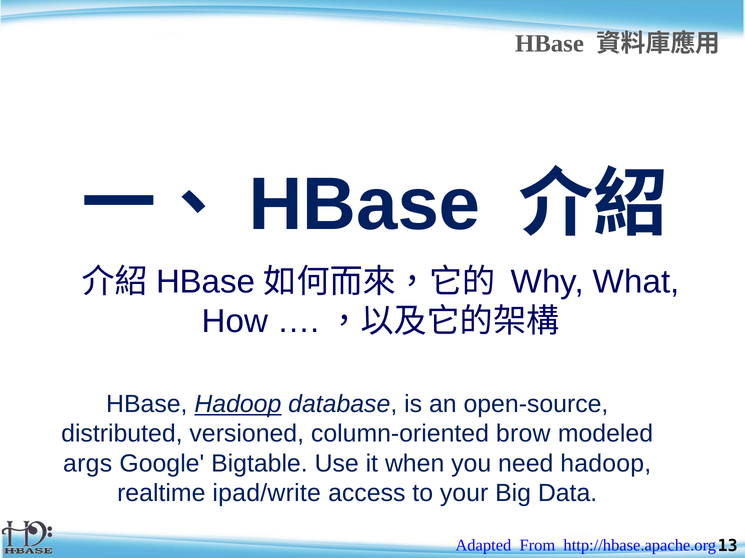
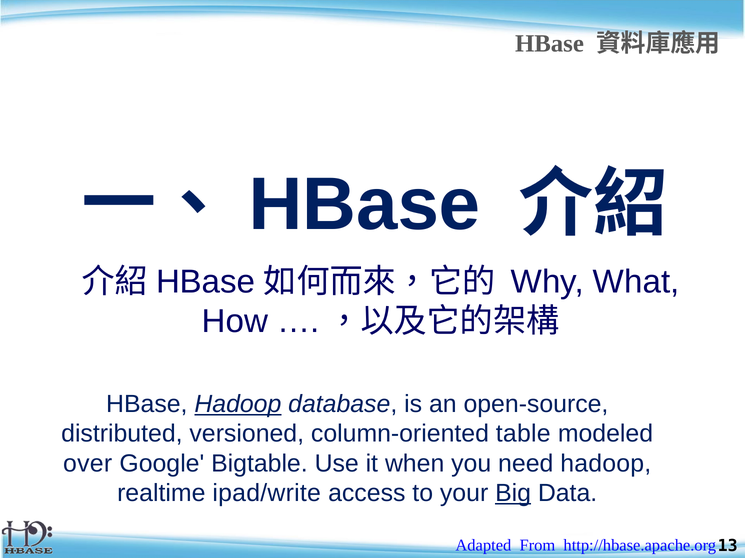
brow: brow -> table
args: args -> over
Big underline: none -> present
